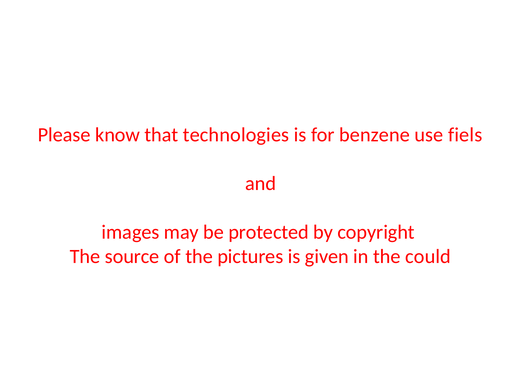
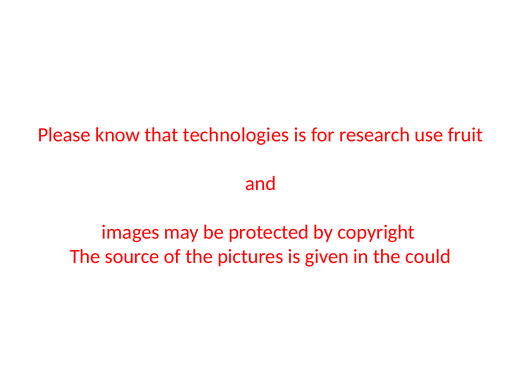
benzene: benzene -> research
fiels: fiels -> fruit
